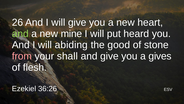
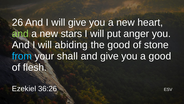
mine: mine -> stars
heard: heard -> anger
from colour: pink -> light blue
a gives: gives -> good
